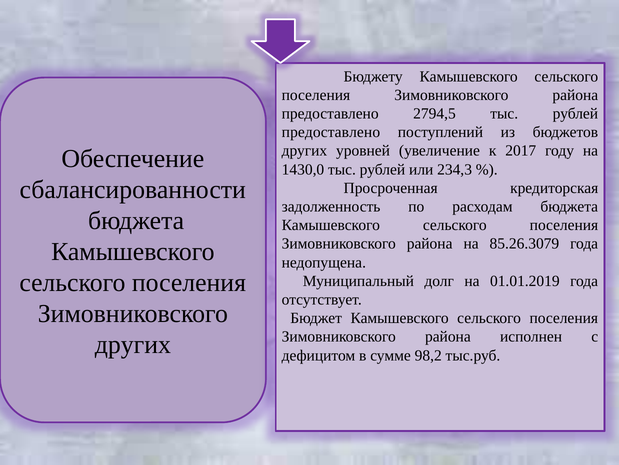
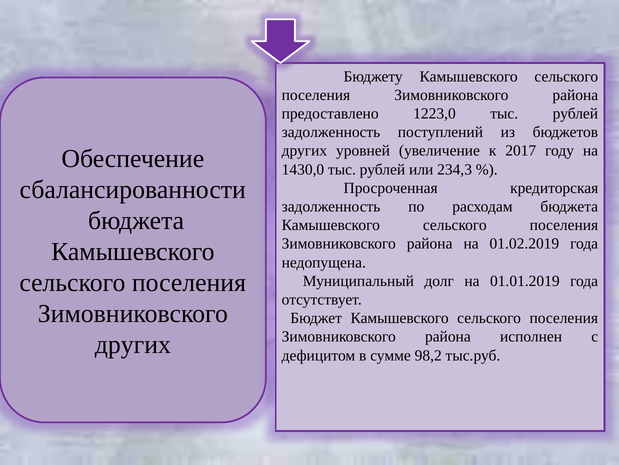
2794,5: 2794,5 -> 1223,0
предоставлено at (331, 132): предоставлено -> задолженность
85.26.3079: 85.26.3079 -> 01.02.2019
